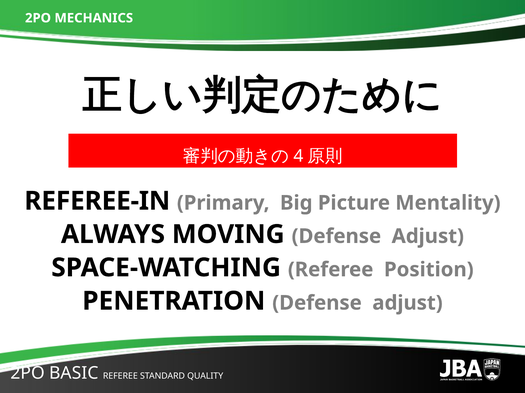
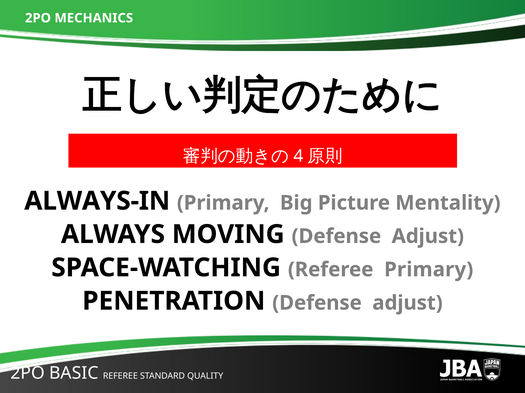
REFEREE-IN: REFEREE-IN -> ALWAYS-IN
Referee Position: Position -> Primary
